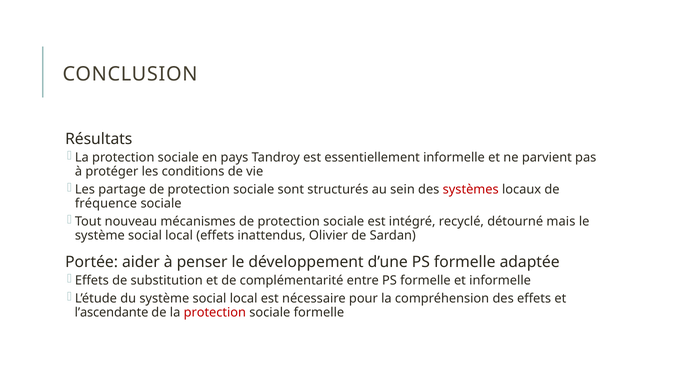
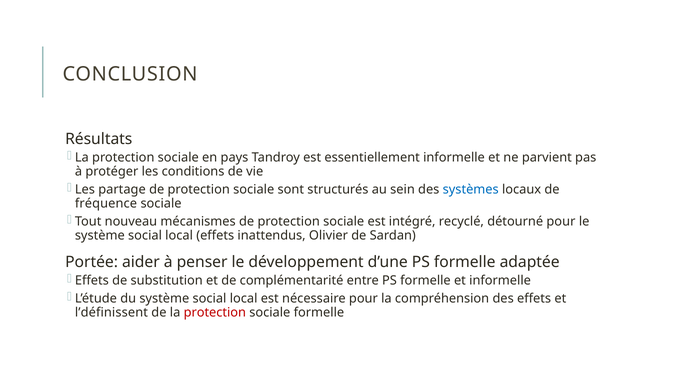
systèmes colour: red -> blue
détourné mais: mais -> pour
l’ascendante: l’ascendante -> l’définissent
